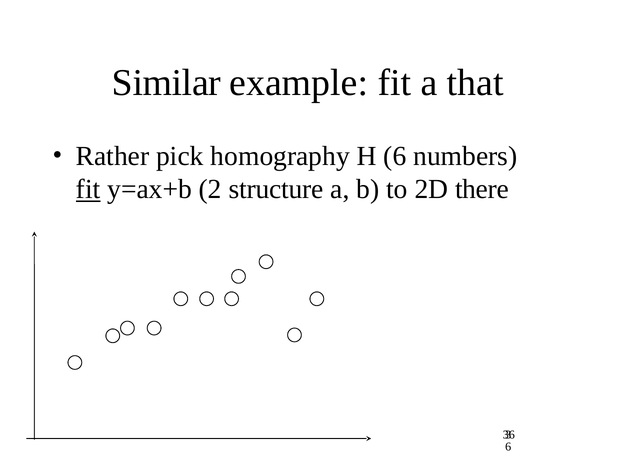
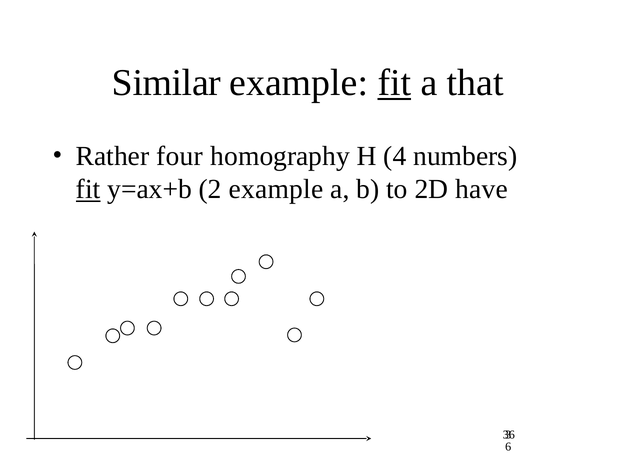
fit at (394, 83) underline: none -> present
pick: pick -> four
H 6: 6 -> 4
2 structure: structure -> example
there: there -> have
